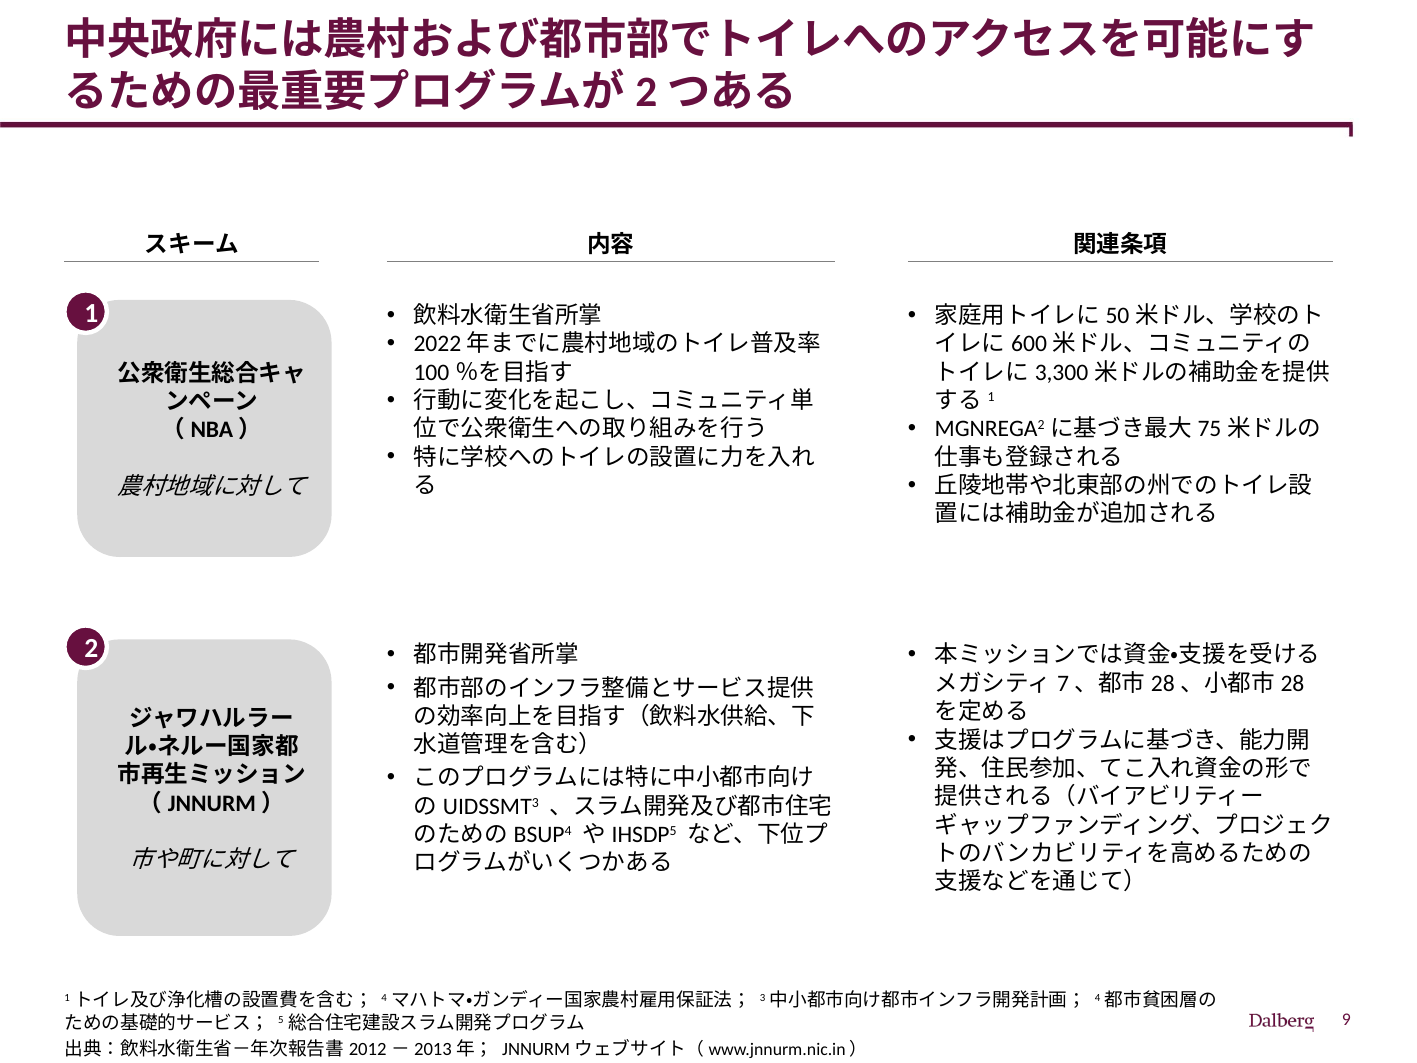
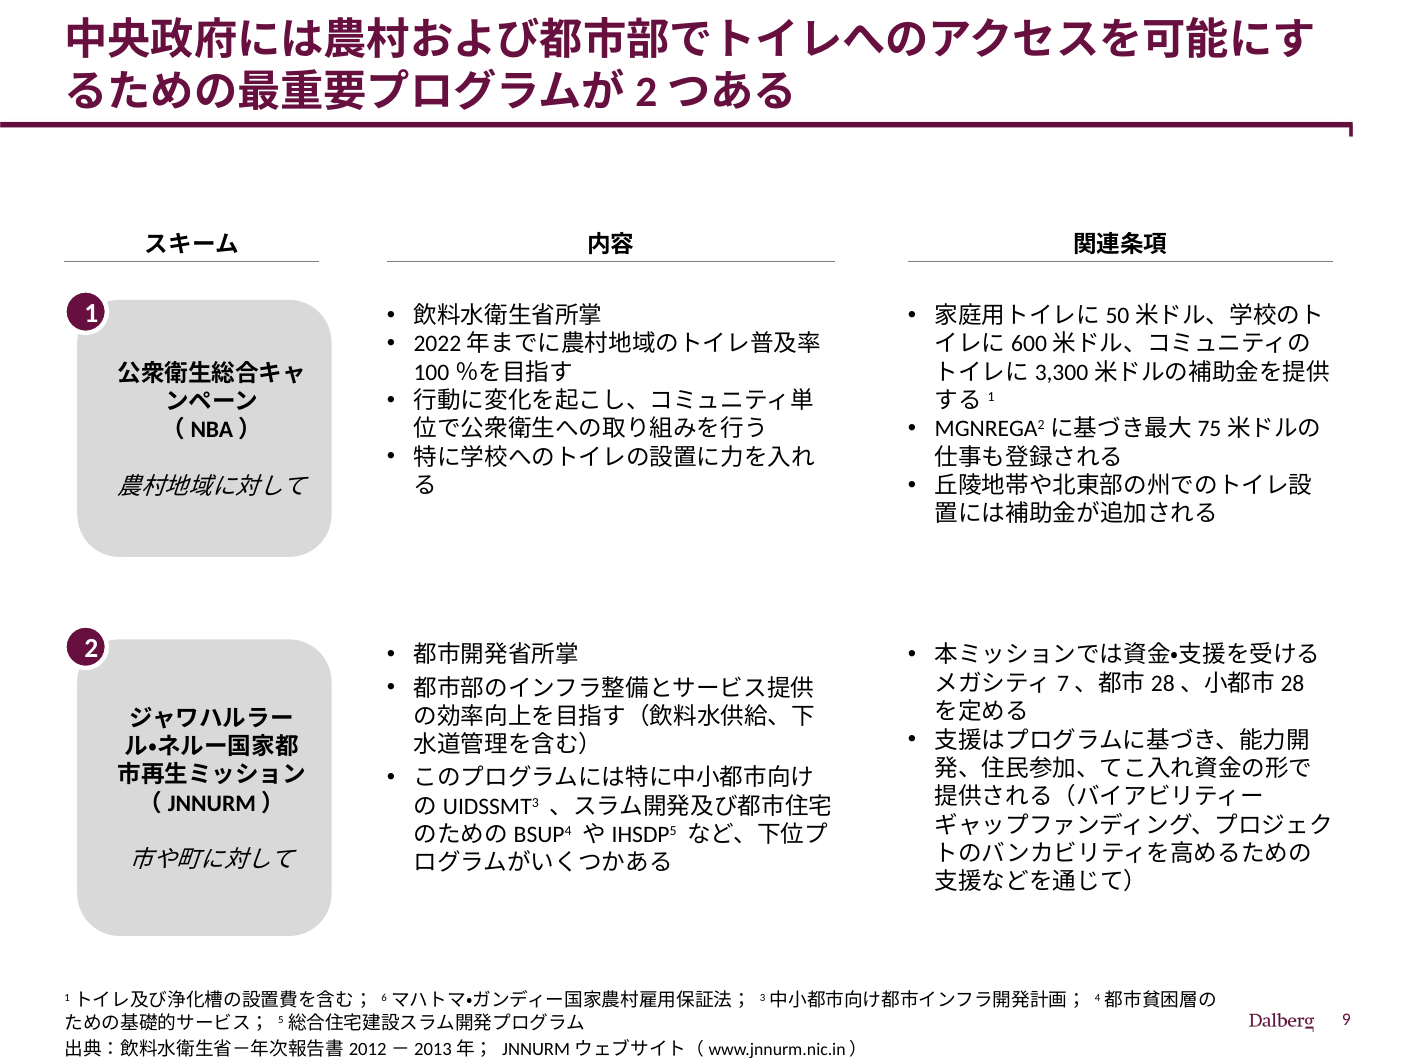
4 at (384, 997): 4 -> 6
